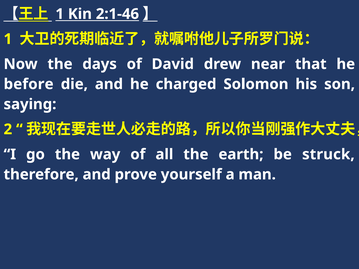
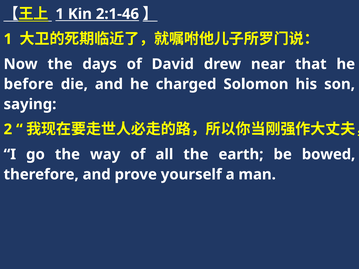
struck: struck -> bowed
